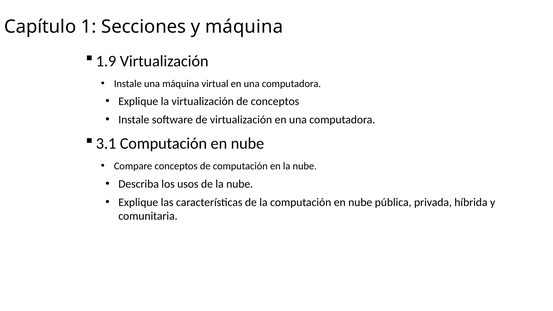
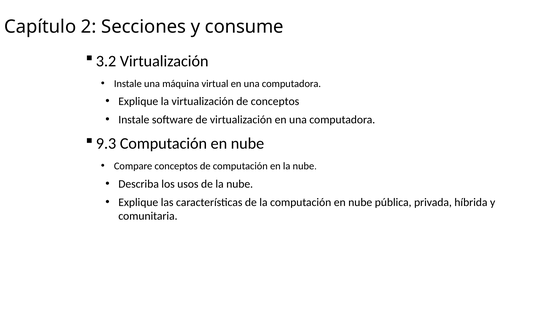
1: 1 -> 2
y máquina: máquina -> consume
1.9: 1.9 -> 3.2
3.1: 3.1 -> 9.3
